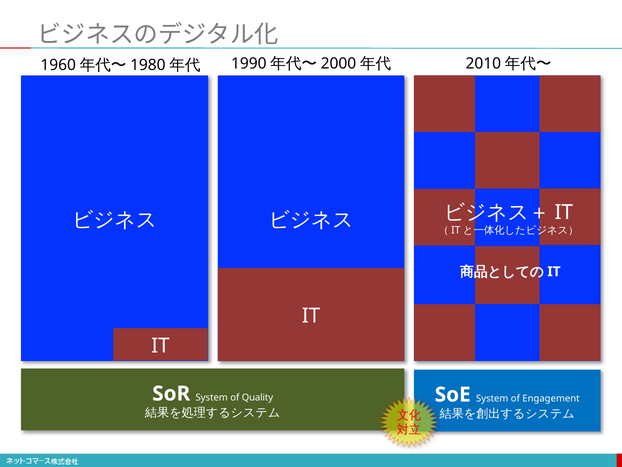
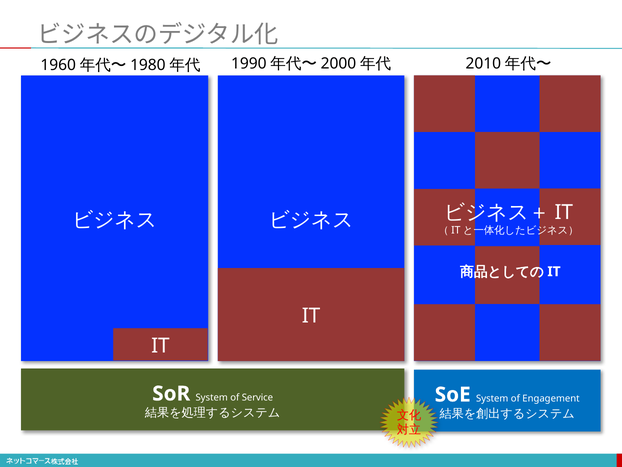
Quality: Quality -> Service
